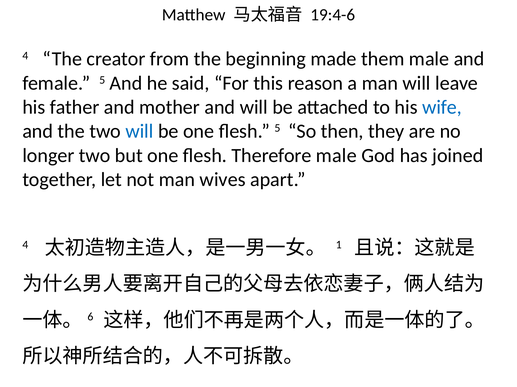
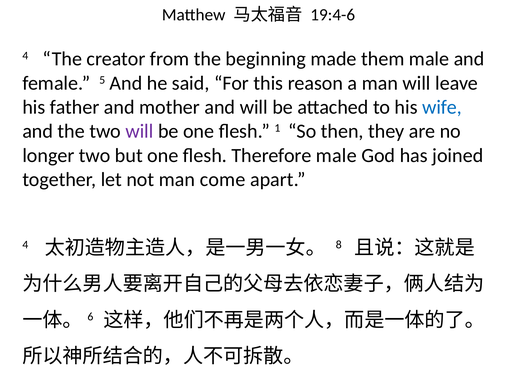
will at (139, 132) colour: blue -> purple
flesh 5: 5 -> 1
wives: wives -> come
1: 1 -> 8
